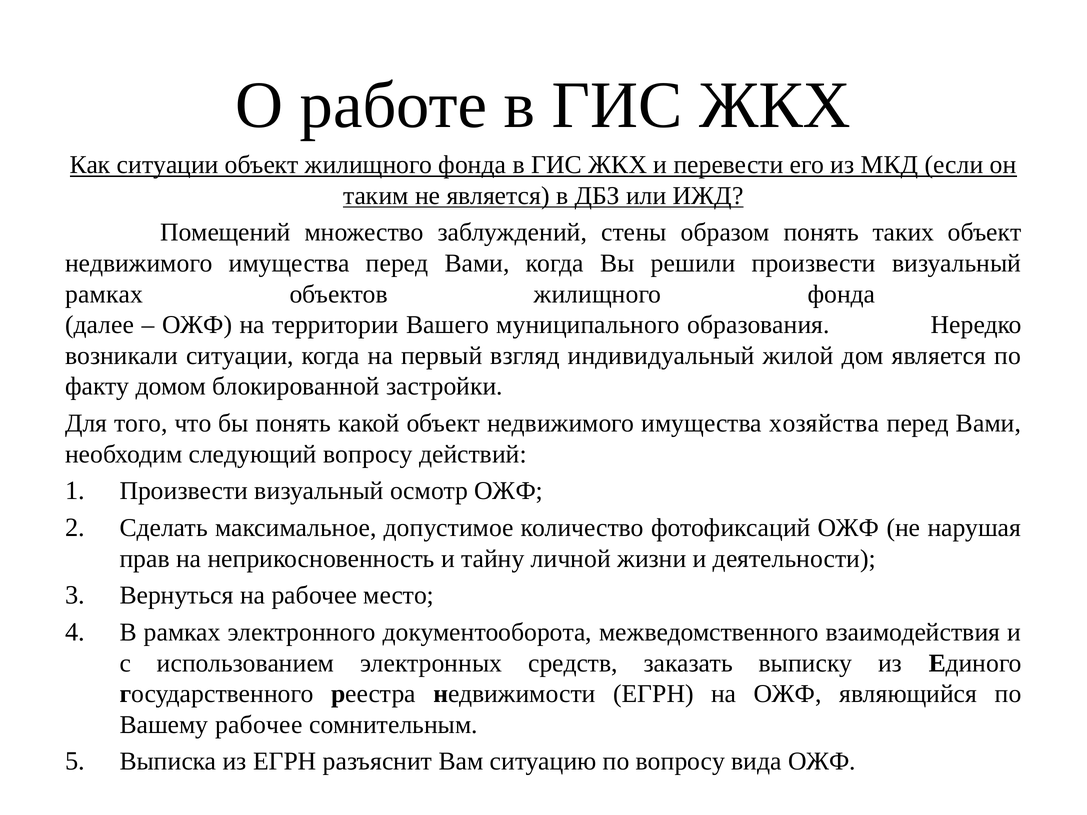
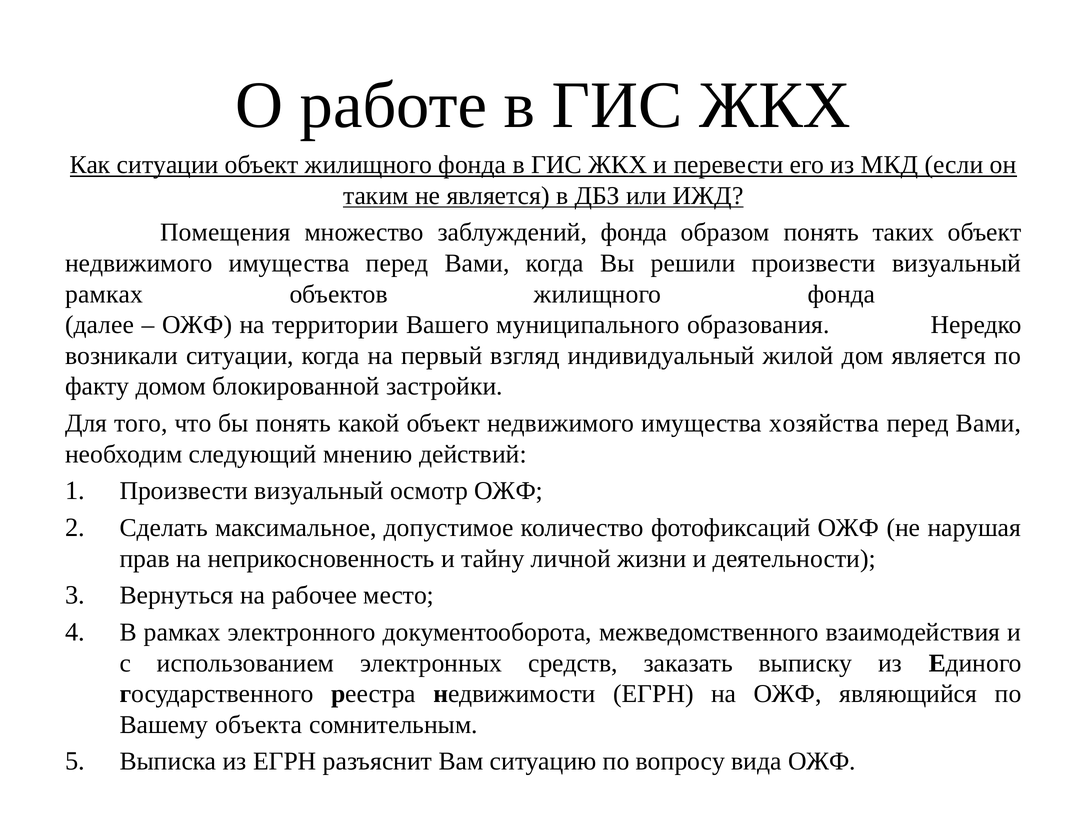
Помещений: Помещений -> Помещения
заблуждений стены: стены -> фонда
следующий вопросу: вопросу -> мнению
Вашему рабочее: рабочее -> объекта
